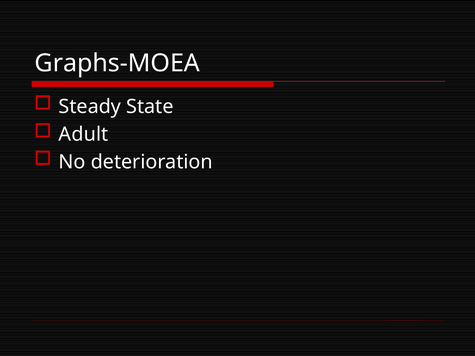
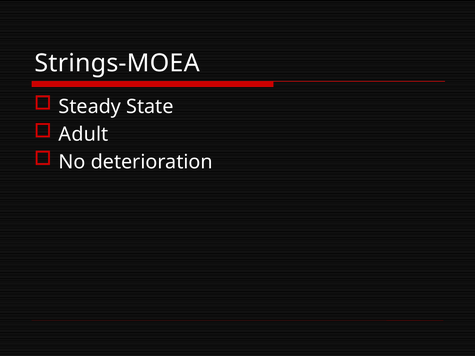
Graphs-MOEA: Graphs-MOEA -> Strings-MOEA
